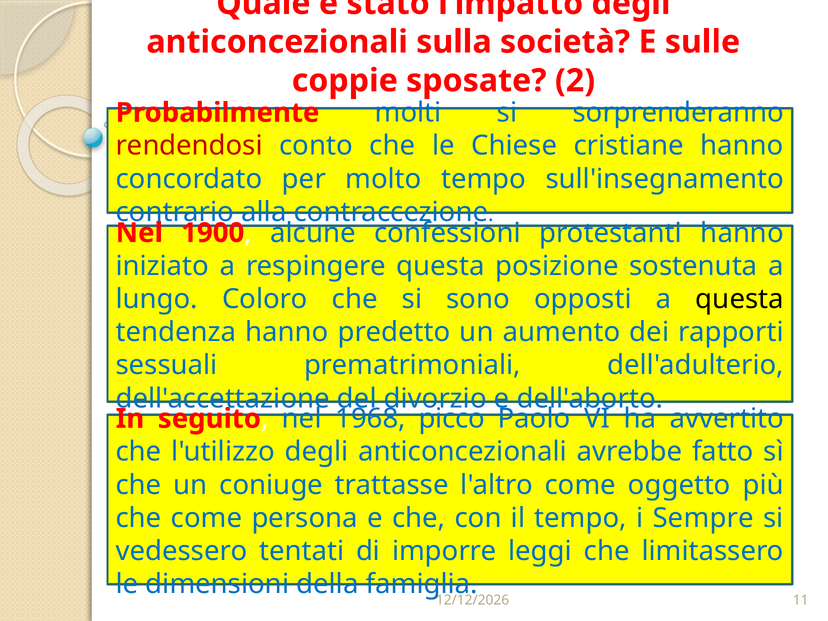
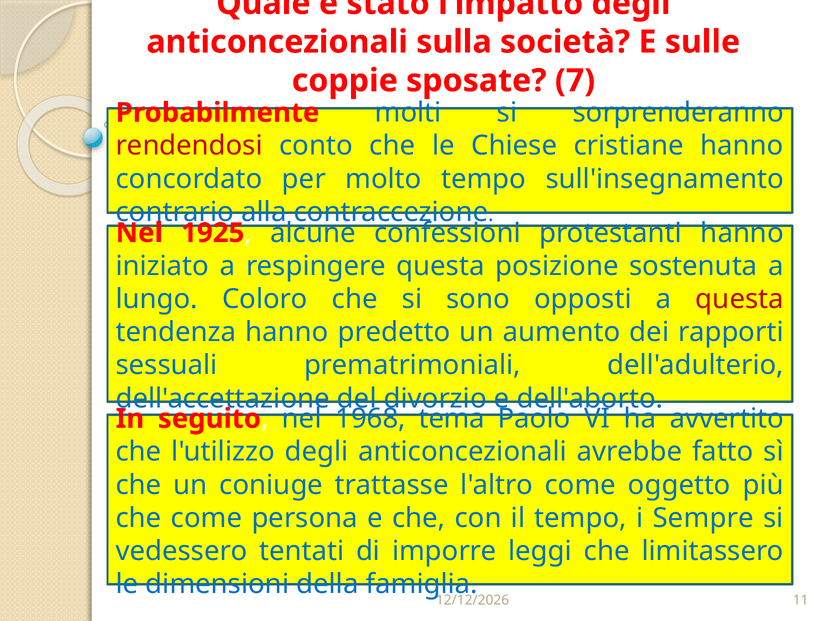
2: 2 -> 7
1900: 1900 -> 1925
questa at (740, 299) colour: black -> red
picco: picco -> tema
